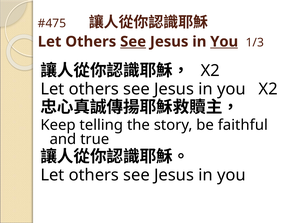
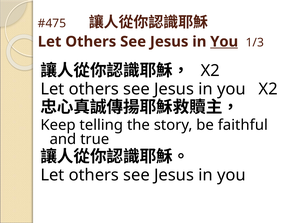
See at (133, 42) underline: present -> none
